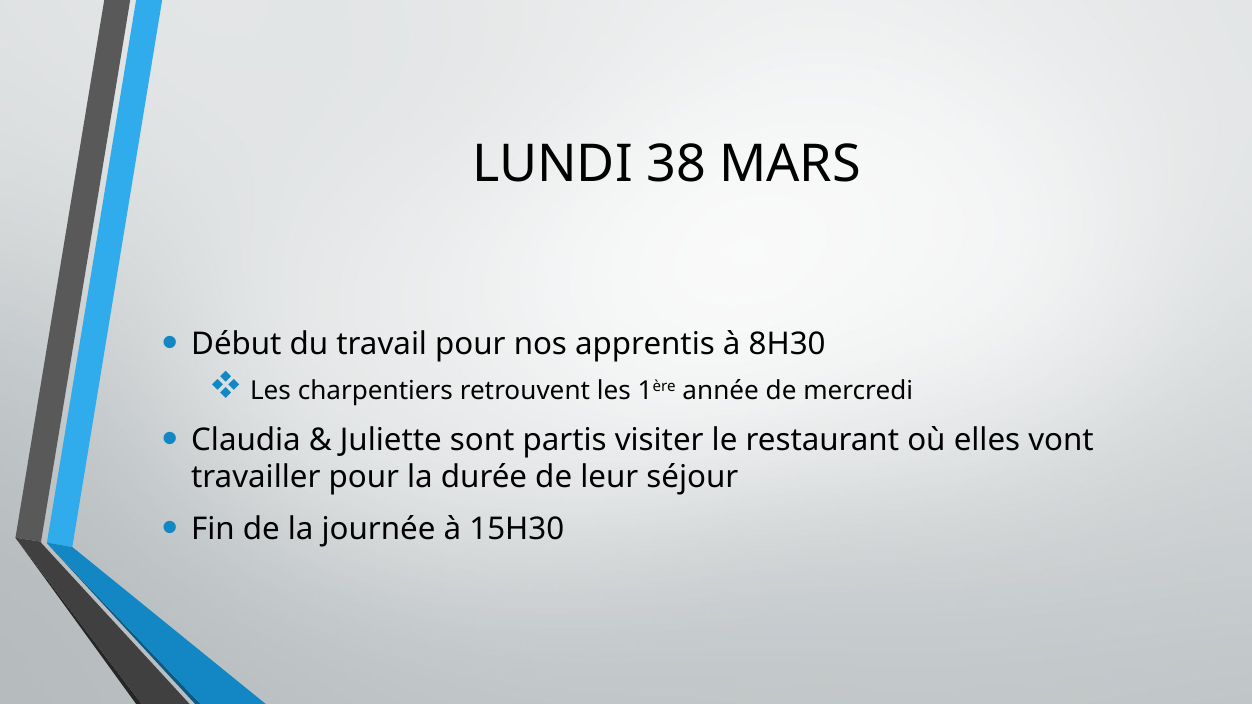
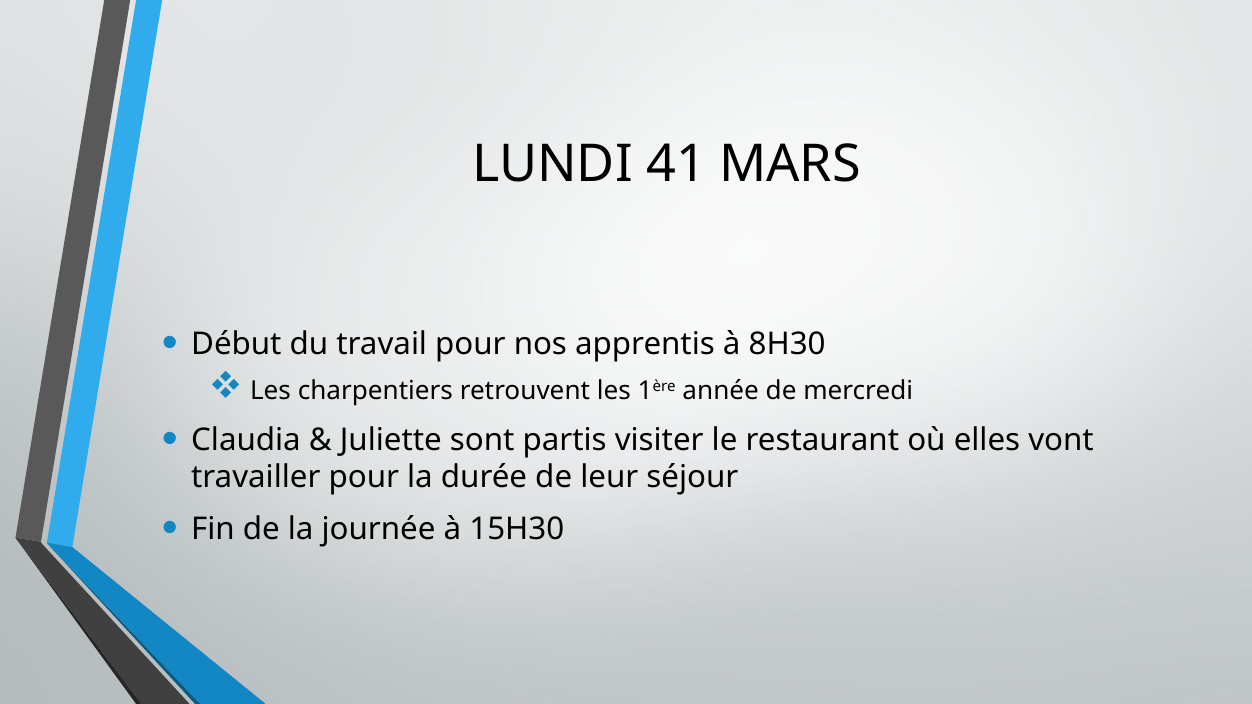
38: 38 -> 41
